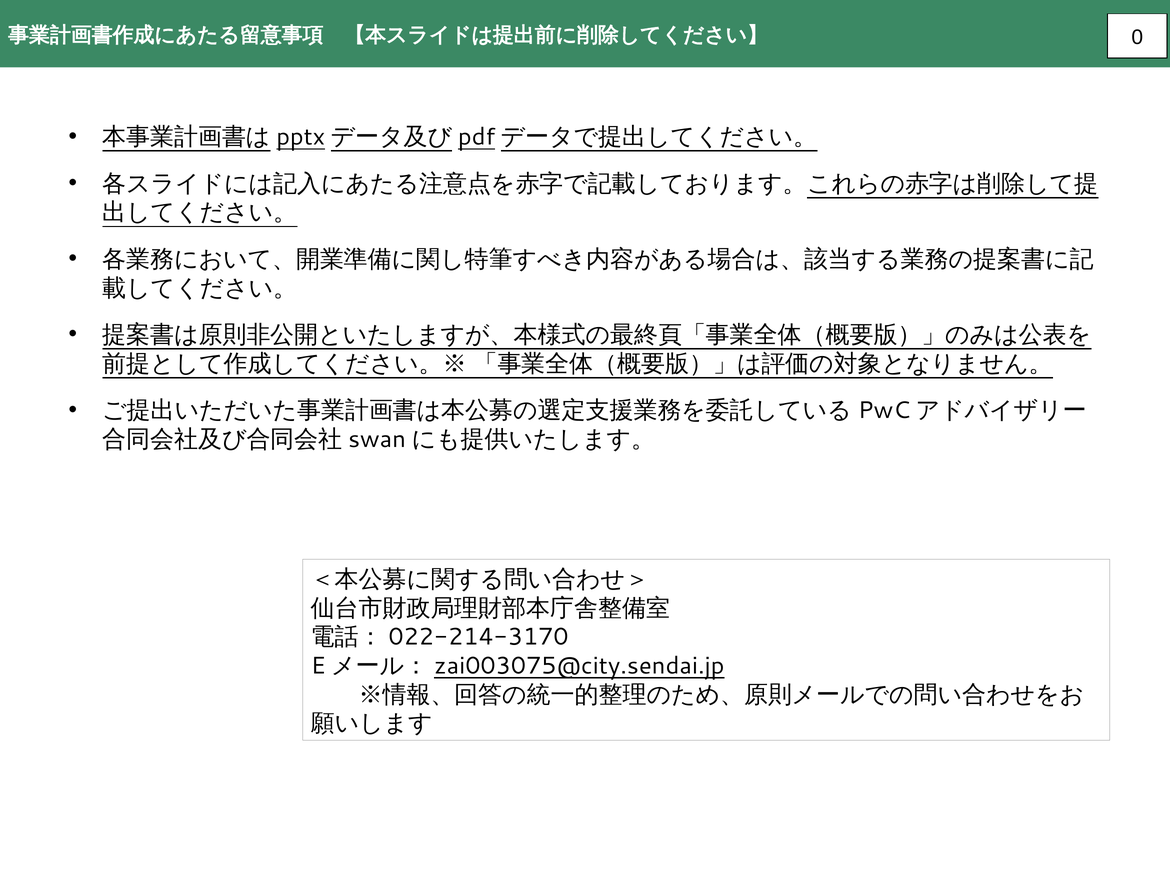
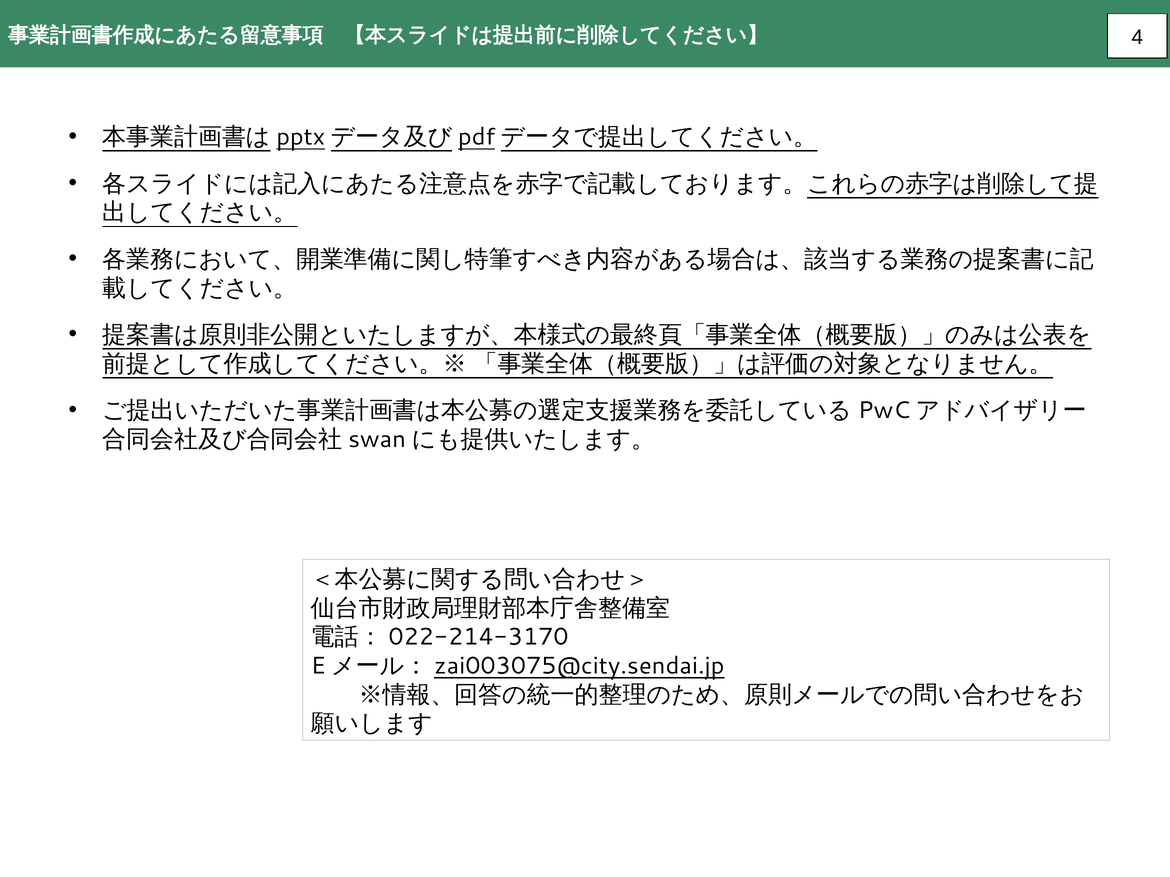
0: 0 -> 4
